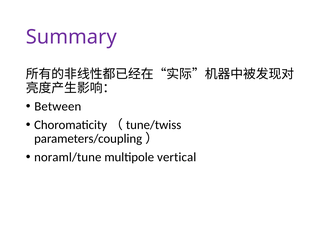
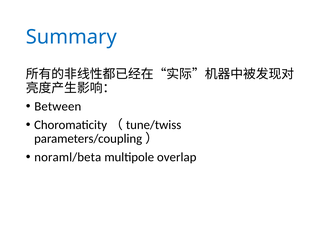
Summary colour: purple -> blue
noraml/tune: noraml/tune -> noraml/beta
vertical: vertical -> overlap
